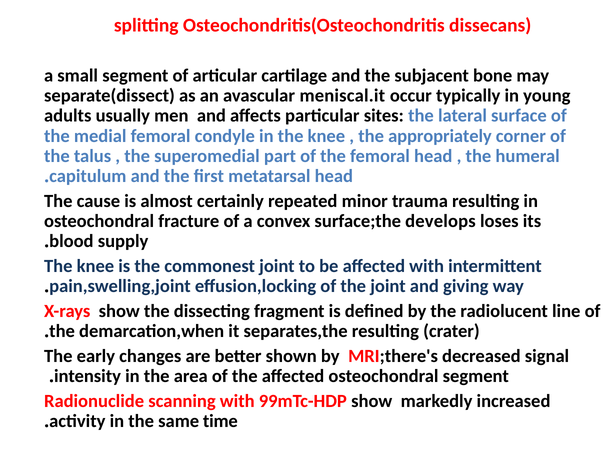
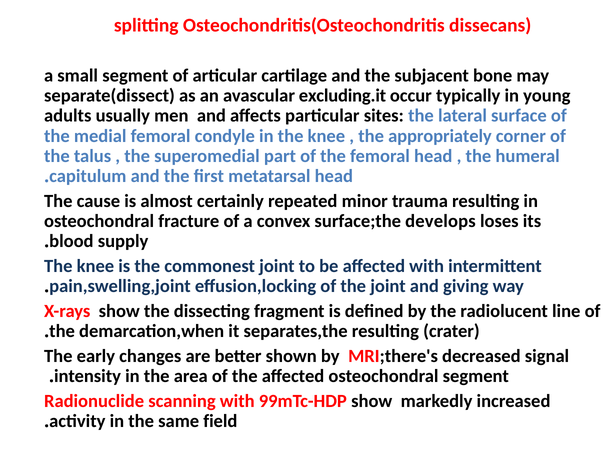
meniscal.it: meniscal.it -> excluding.it
time: time -> field
